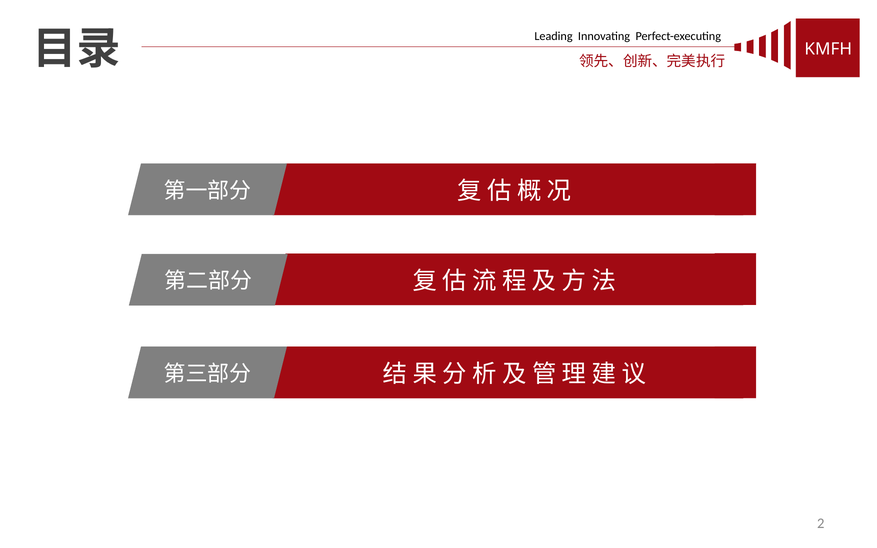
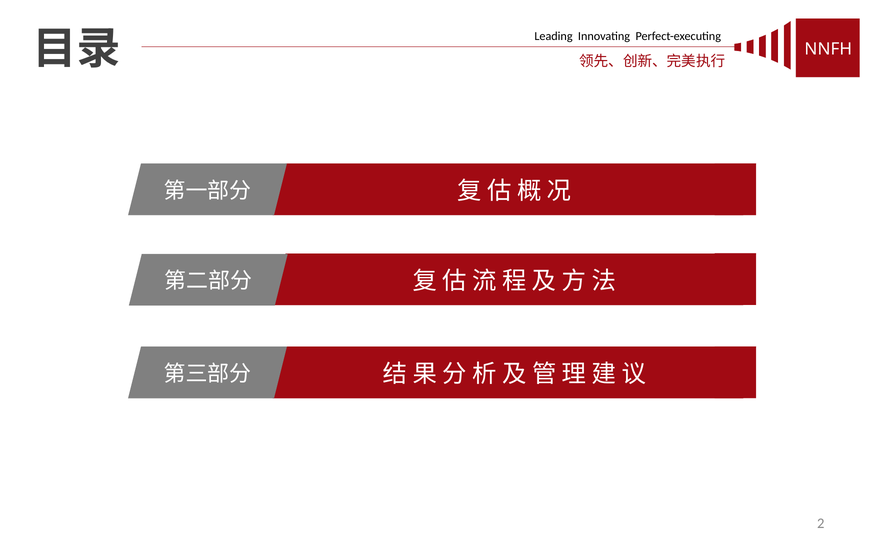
KMFH: KMFH -> NNFH
